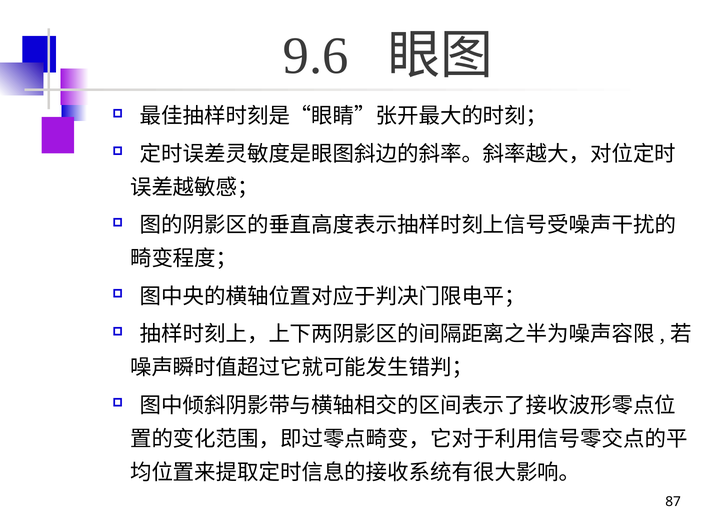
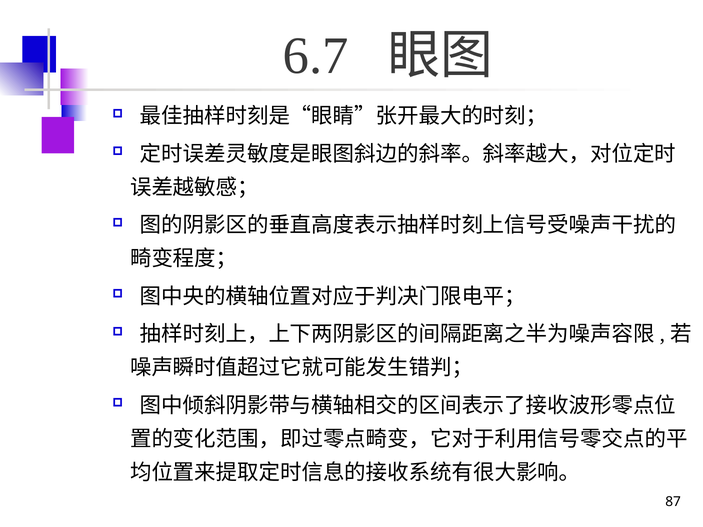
9.6: 9.6 -> 6.7
